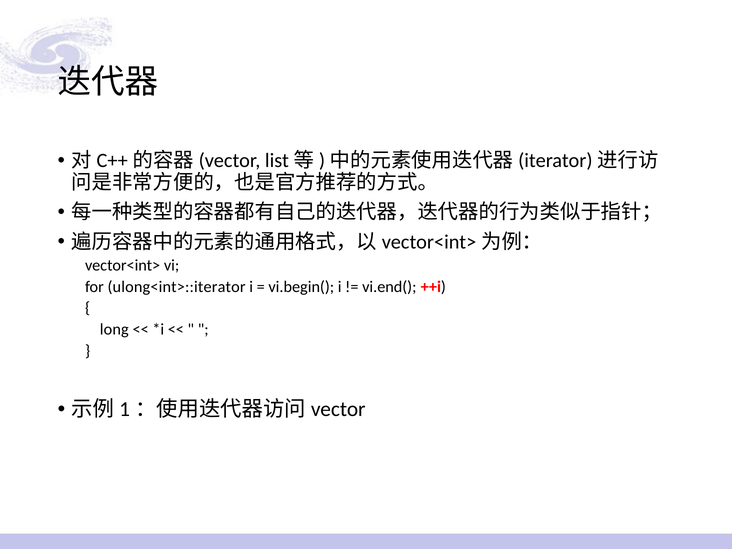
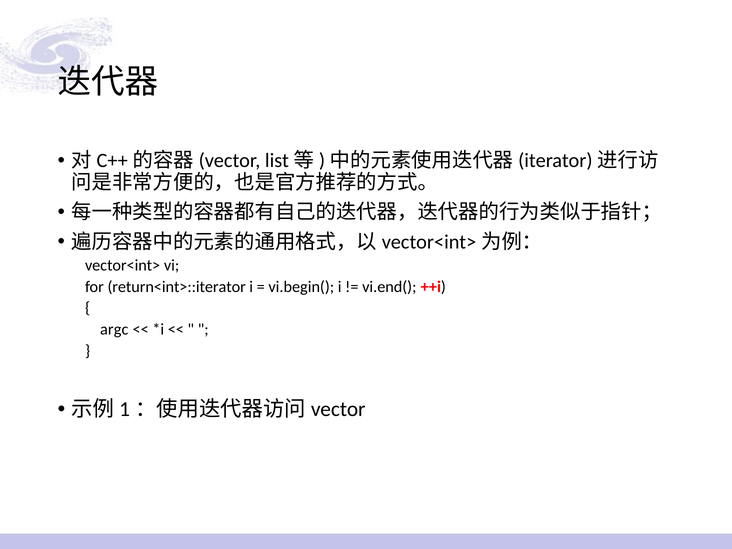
ulong<int>::iterator: ulong<int>::iterator -> return<int>::iterator
long: long -> argc
